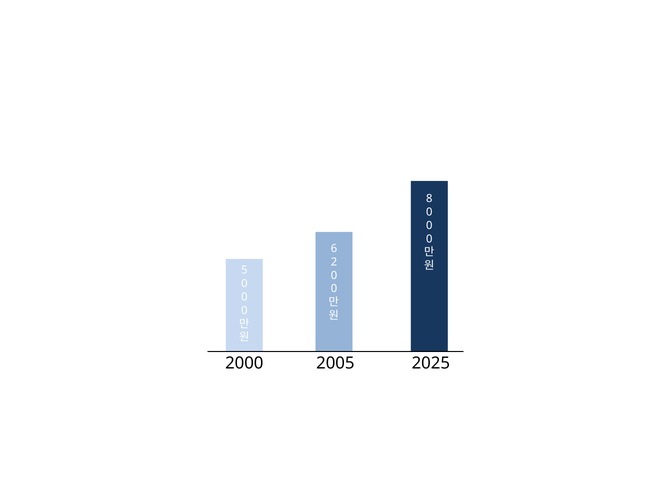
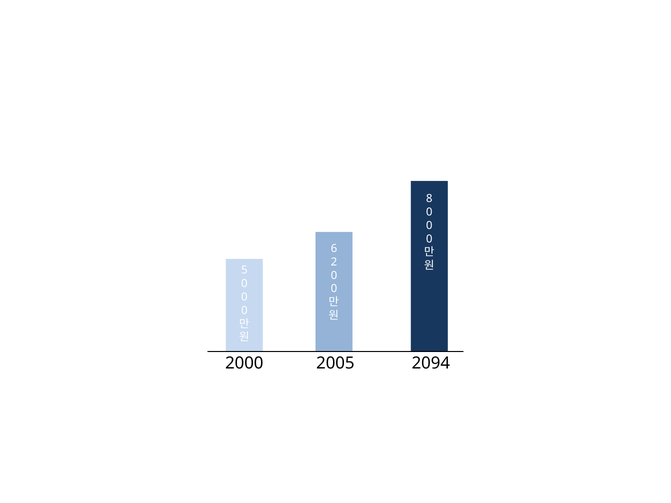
2025: 2025 -> 2094
